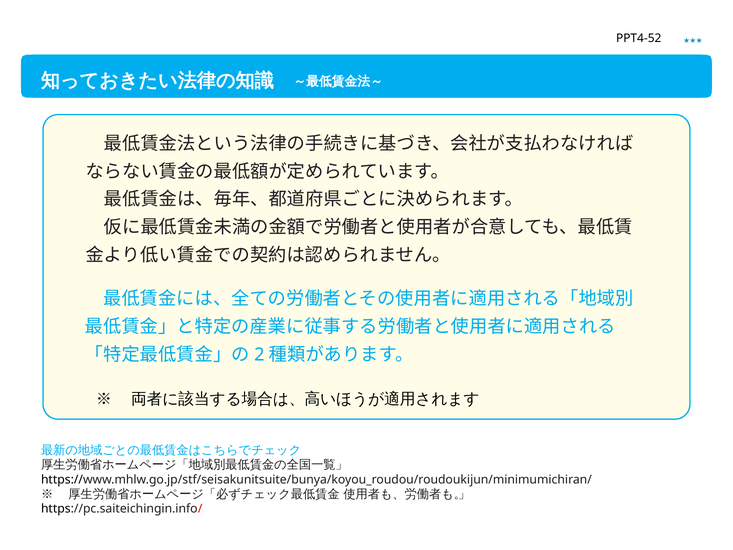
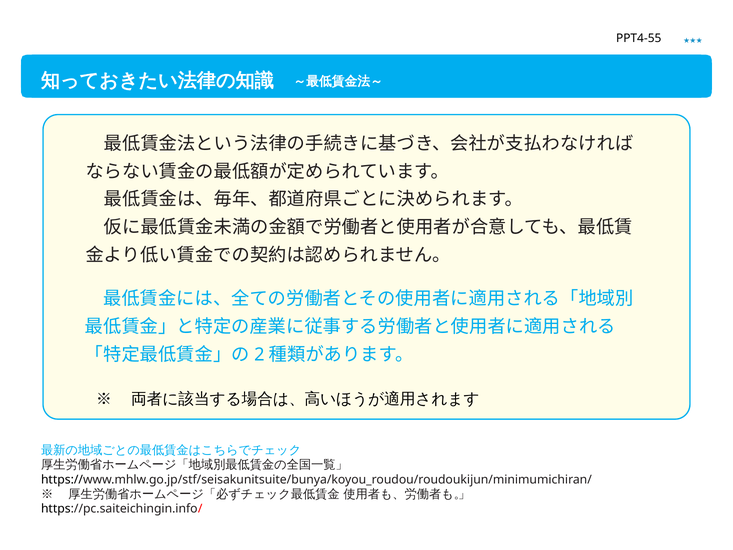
PPT4-52: PPT4-52 -> PPT4-55
